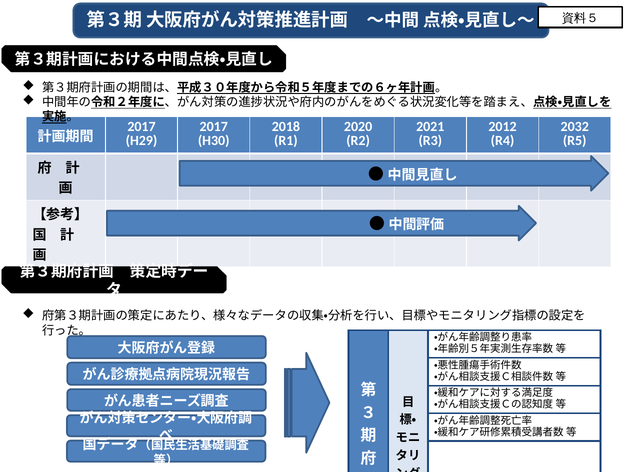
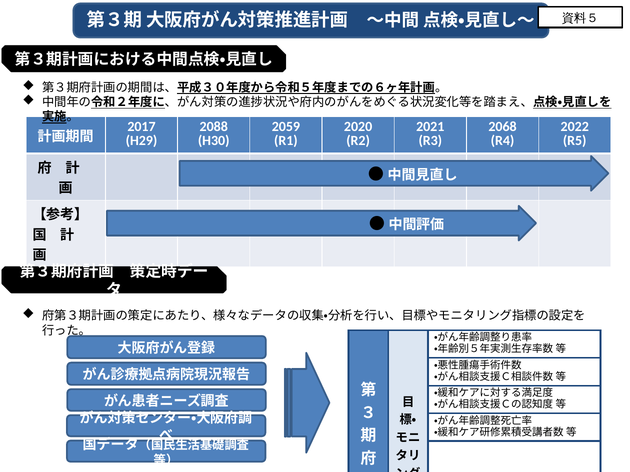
2017 at (214, 127): 2017 -> 2088
2018: 2018 -> 2059
2012: 2012 -> 2068
2032: 2032 -> 2022
